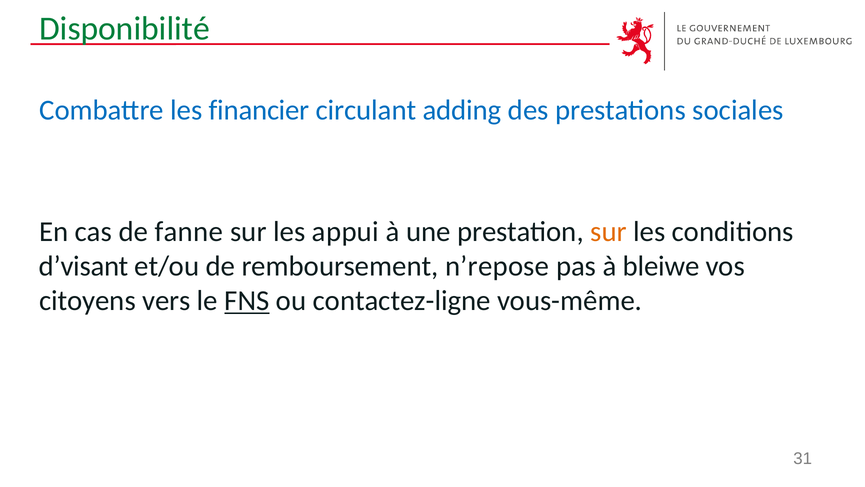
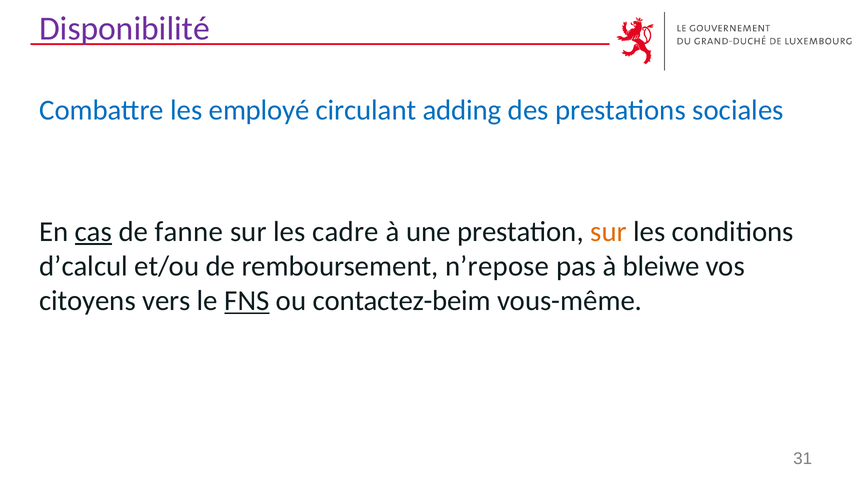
Disponibilité colour: green -> purple
financier: financier -> employé
cas underline: none -> present
appui: appui -> cadre
d’visant: d’visant -> d’calcul
contactez-ligne: contactez-ligne -> contactez-beim
